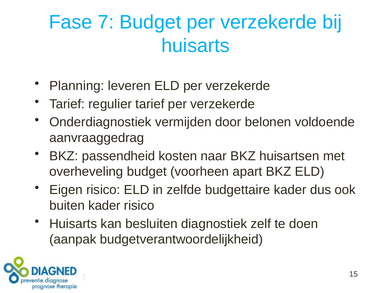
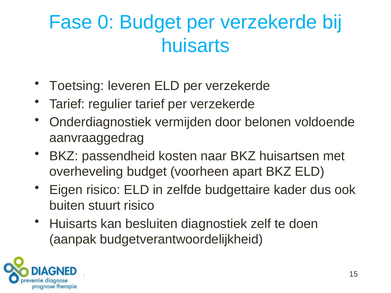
7: 7 -> 0
Planning: Planning -> Toetsing
buiten kader: kader -> stuurt
